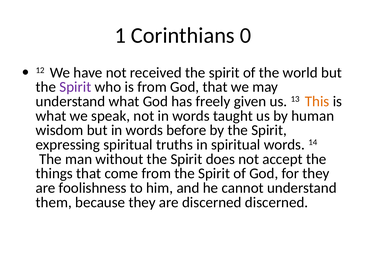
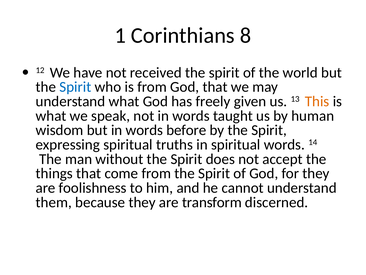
0: 0 -> 8
Spirit at (75, 87) colour: purple -> blue
are discerned: discerned -> transform
